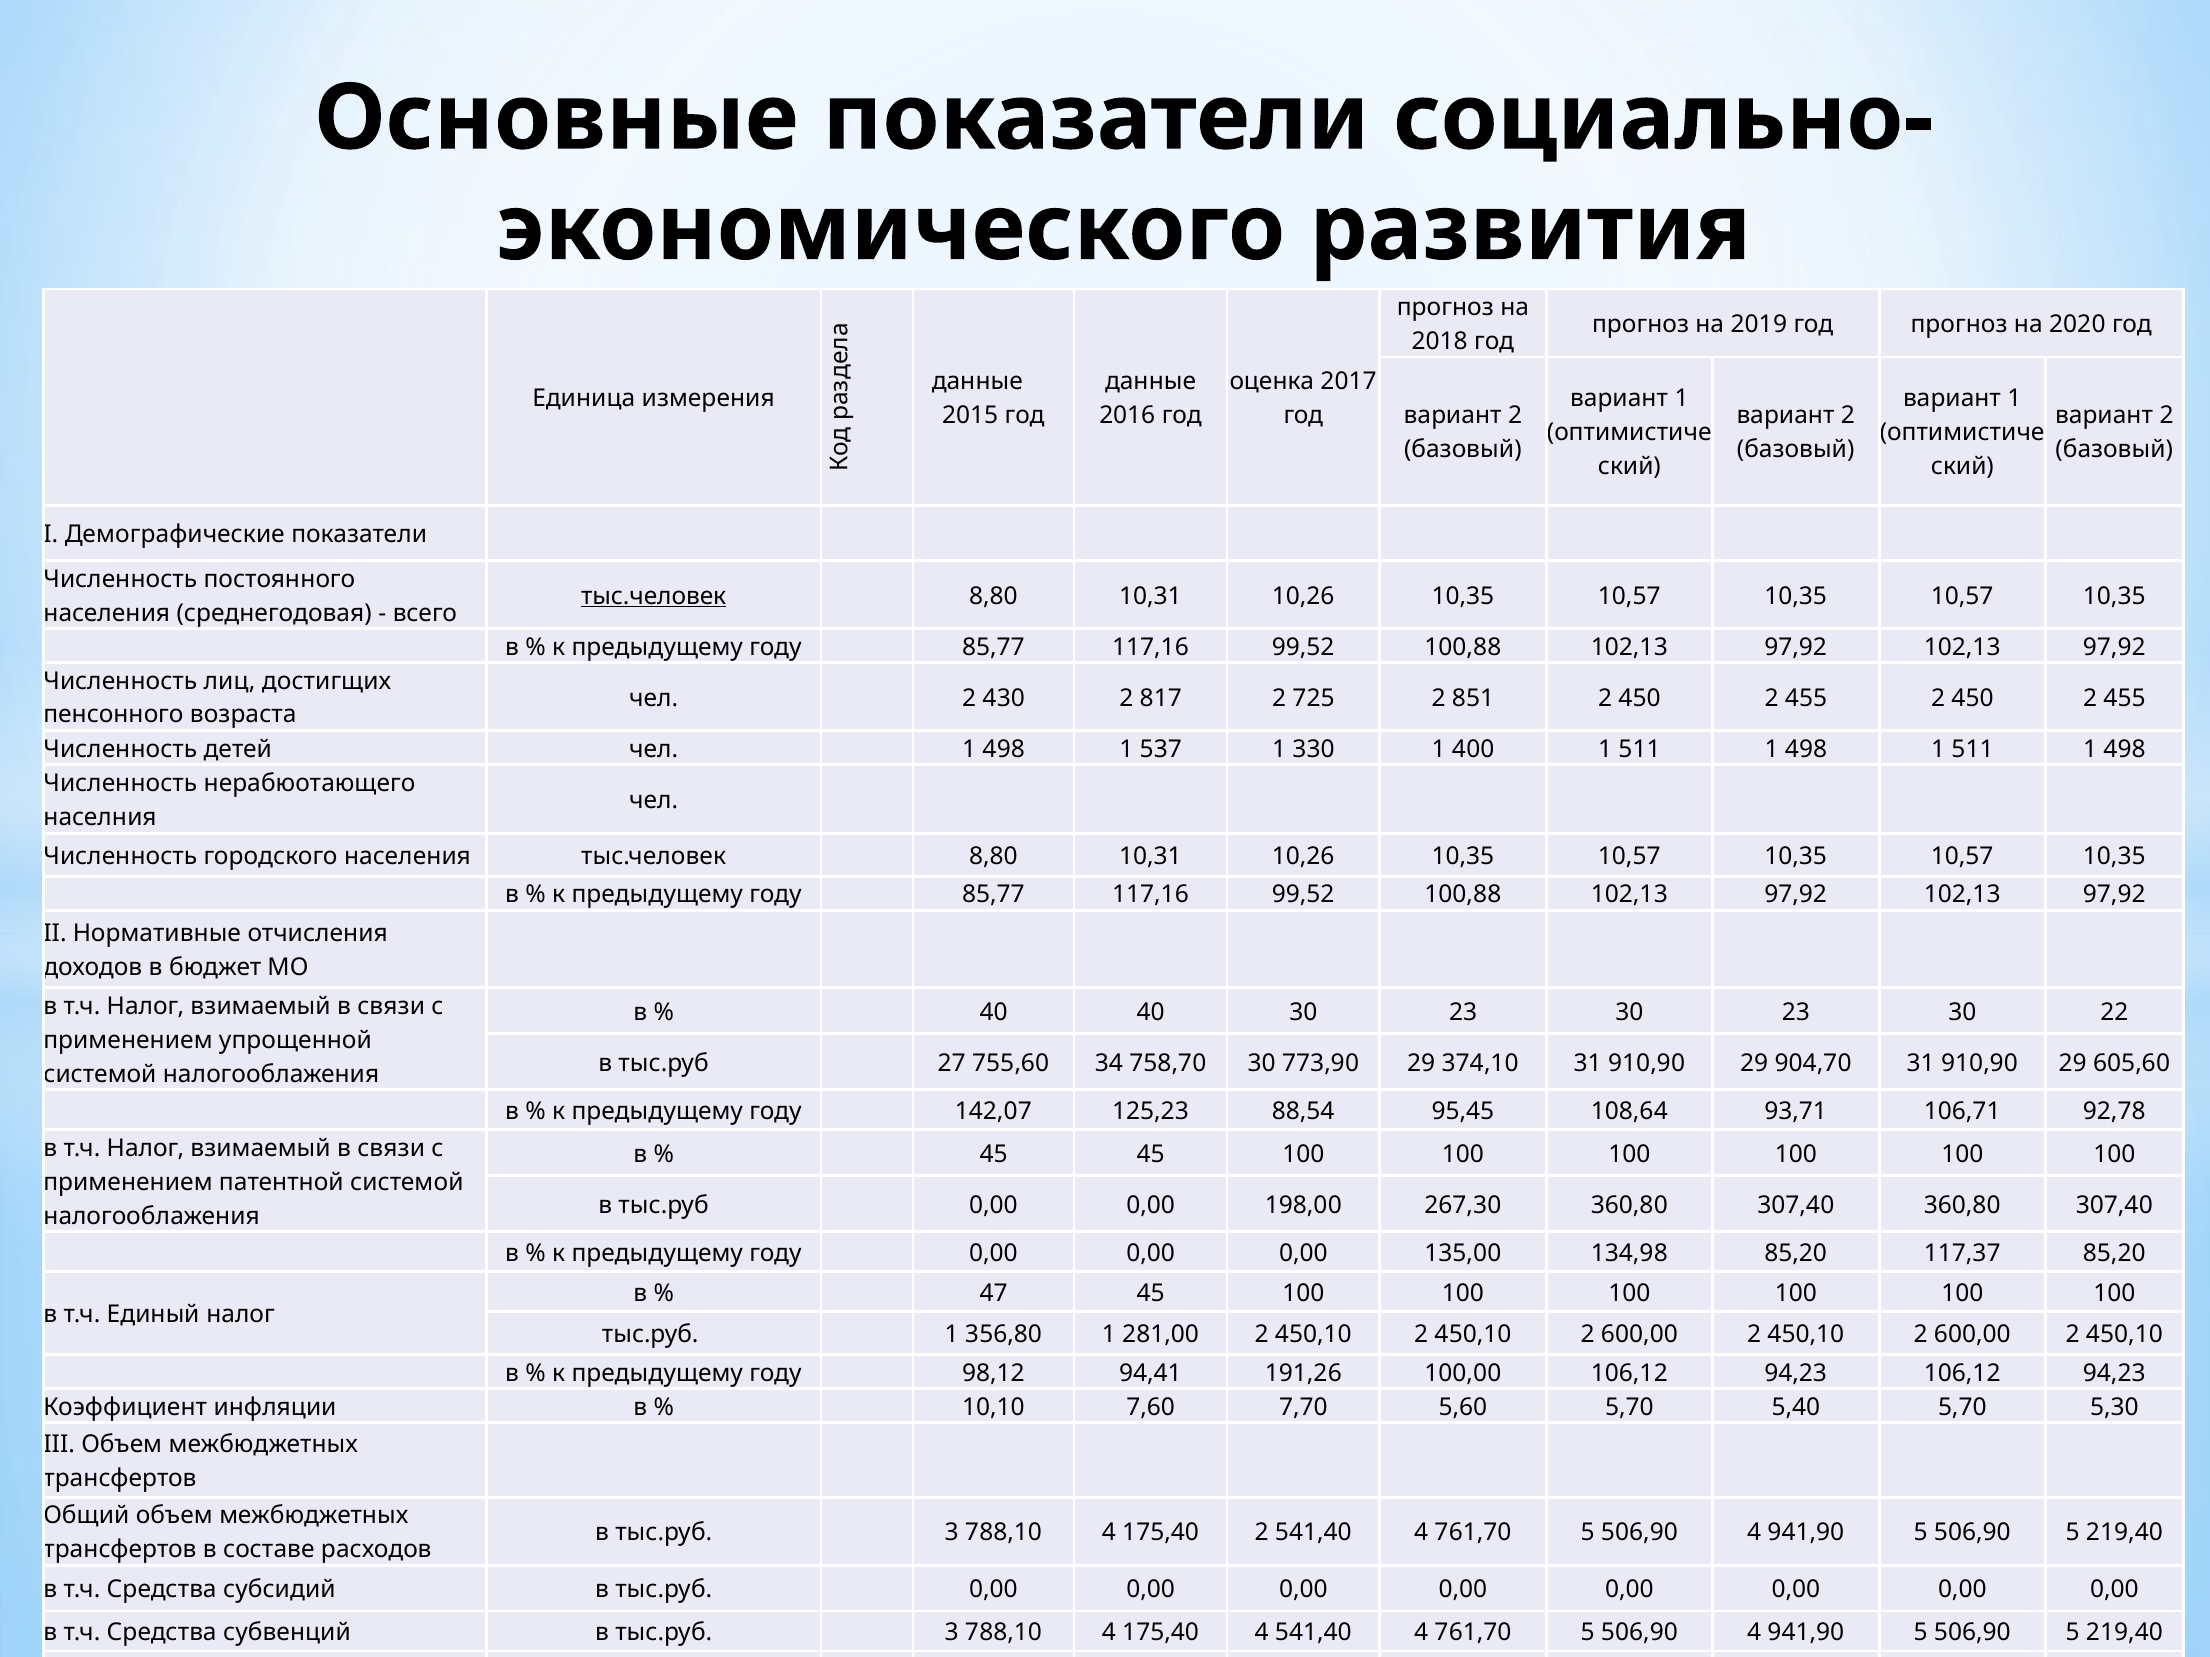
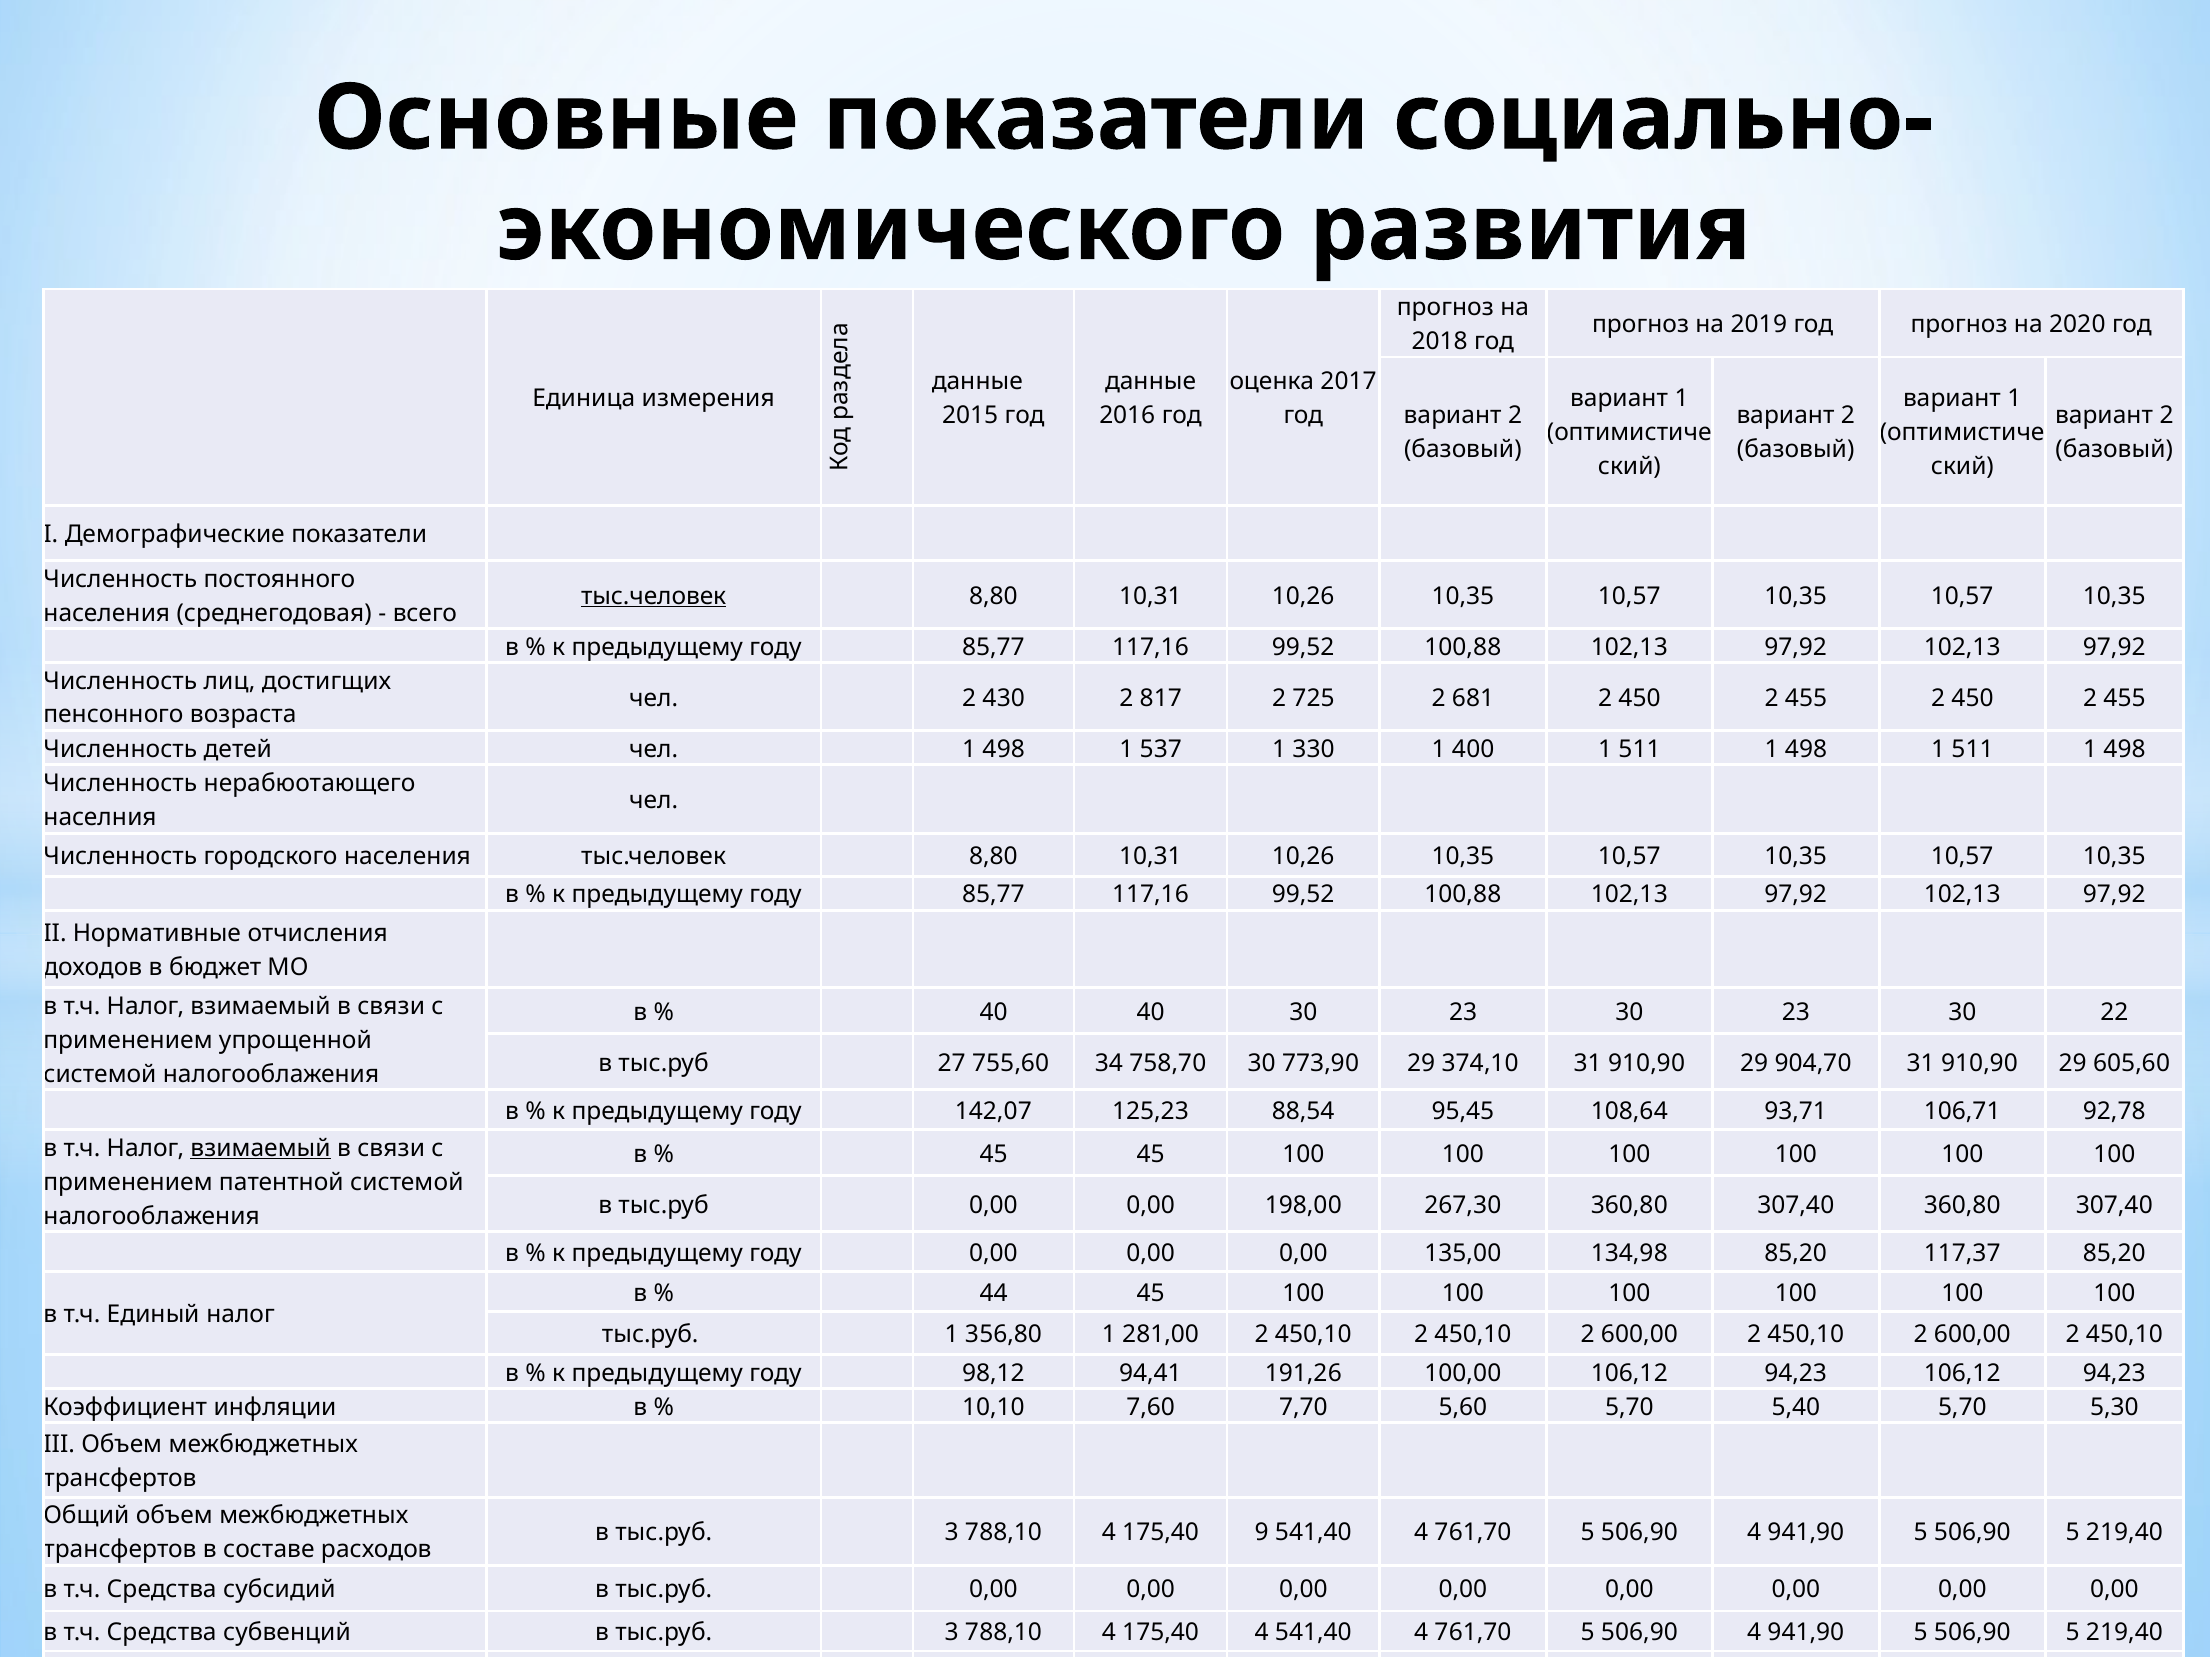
851: 851 -> 681
взимаемый at (261, 1148) underline: none -> present
47: 47 -> 44
175,40 2: 2 -> 9
